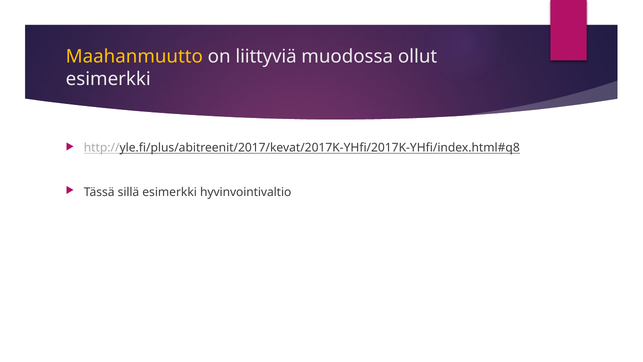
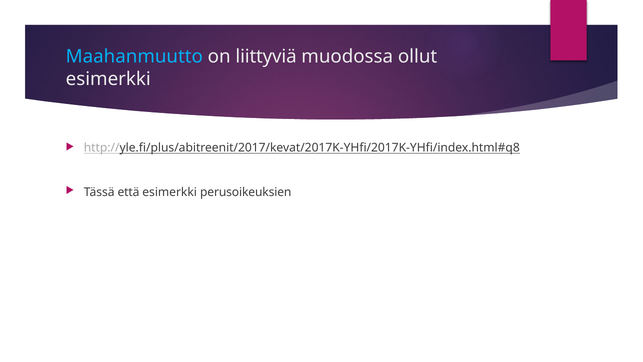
Maahanmuutto colour: yellow -> light blue
sillä: sillä -> että
hyvinvointivaltio: hyvinvointivaltio -> perusoikeuksien
